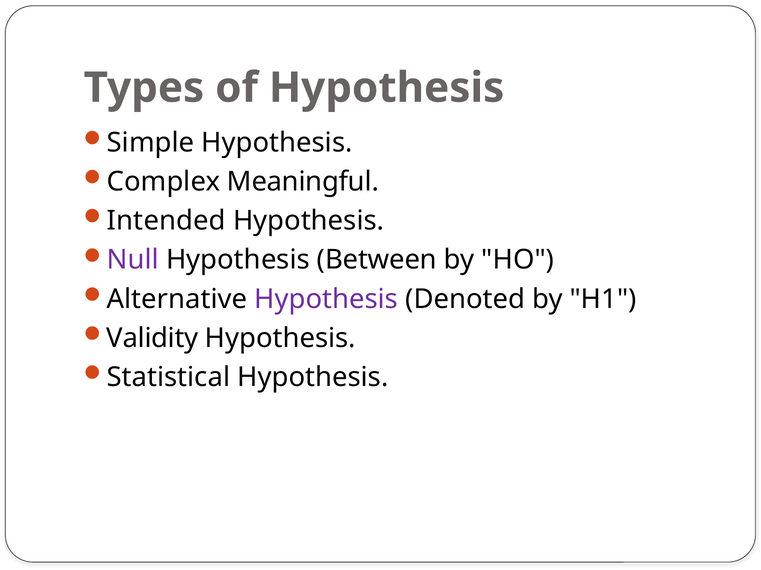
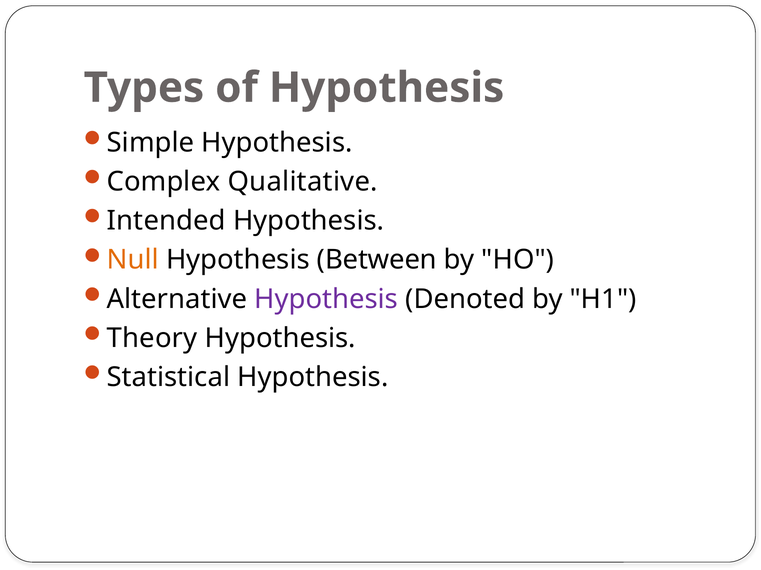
Meaningful: Meaningful -> Qualitative
Null colour: purple -> orange
Validity: Validity -> Theory
